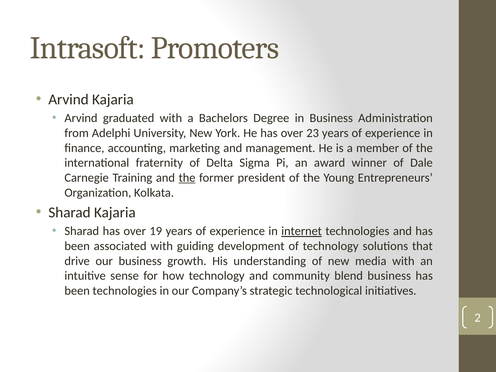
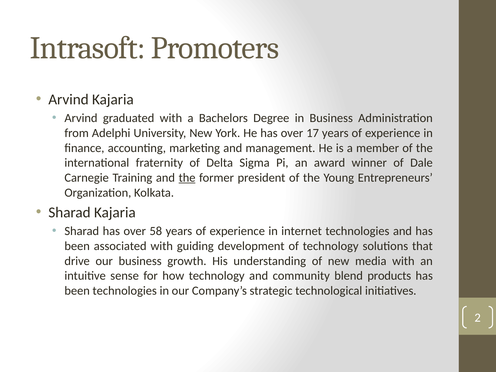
23: 23 -> 17
19: 19 -> 58
internet underline: present -> none
blend business: business -> products
